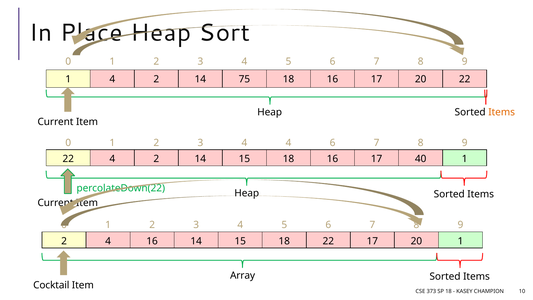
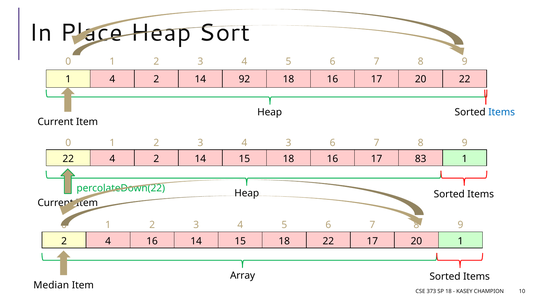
75: 75 -> 92
Items at (502, 112) colour: orange -> blue
4 4: 4 -> 3
40: 40 -> 83
Cocktail: Cocktail -> Median
